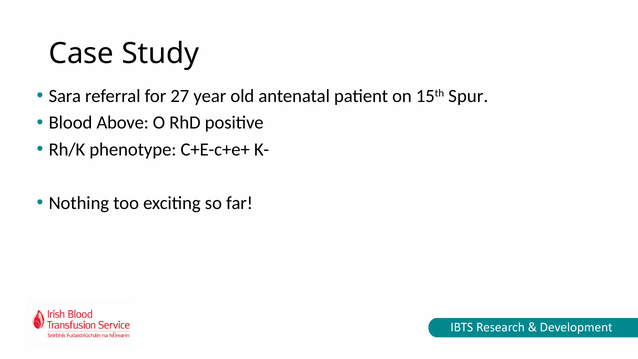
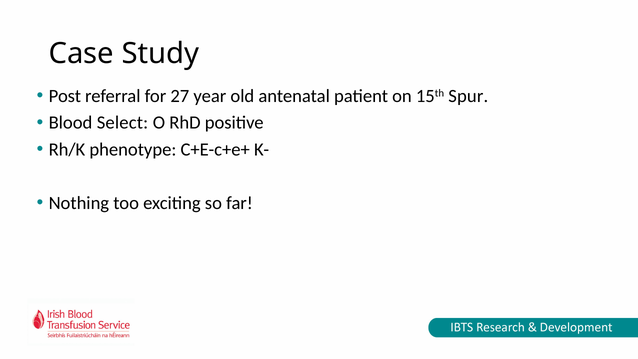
Sara: Sara -> Post
Above: Above -> Select
